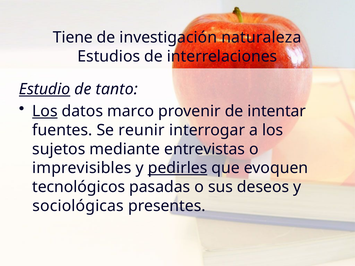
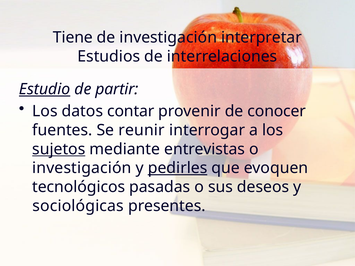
naturaleza: naturaleza -> interpretar
tanto: tanto -> partir
Los at (45, 111) underline: present -> none
marco: marco -> contar
intentar: intentar -> conocer
sujetos underline: none -> present
imprevisibles at (82, 168): imprevisibles -> investigación
